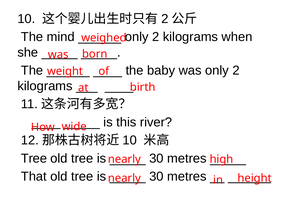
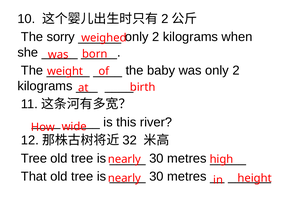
mind: mind -> sorry
10 at (130, 140): 10 -> 32
